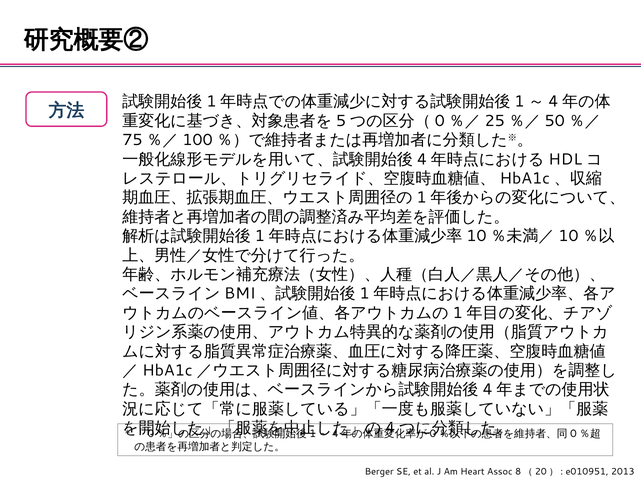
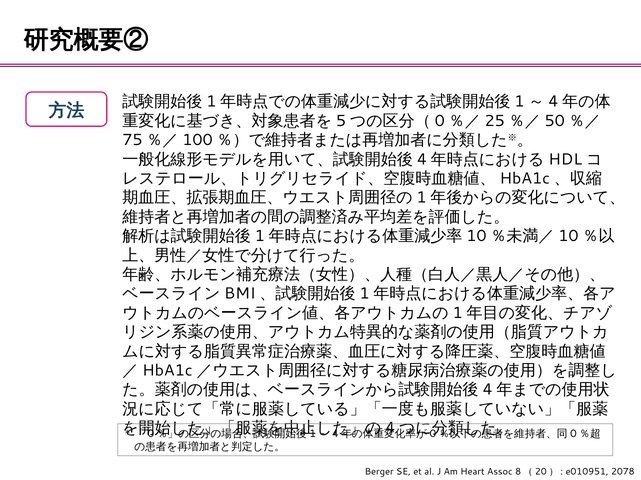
2013: 2013 -> 2078
